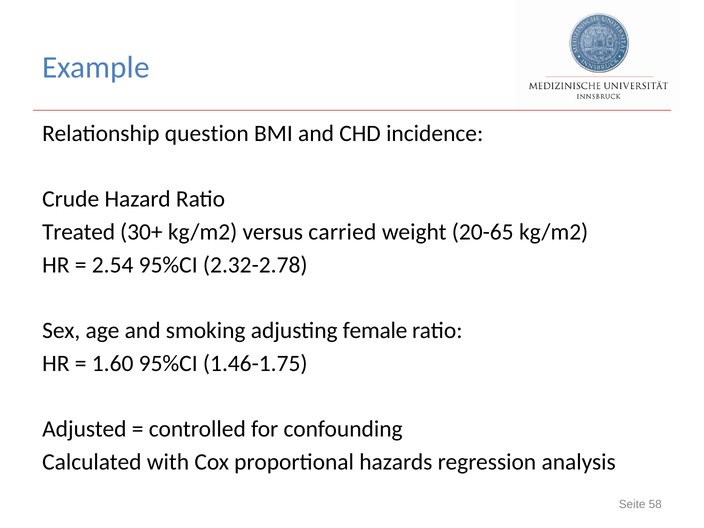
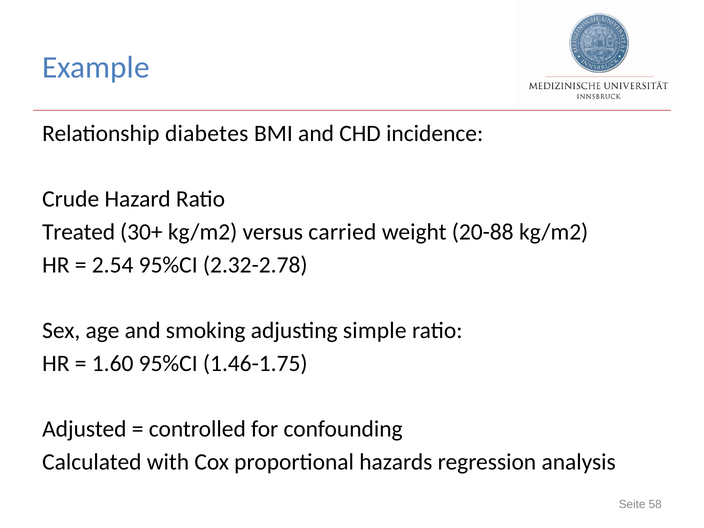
question: question -> diabetes
20-65: 20-65 -> 20-88
female: female -> simple
